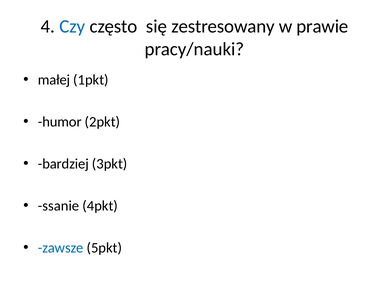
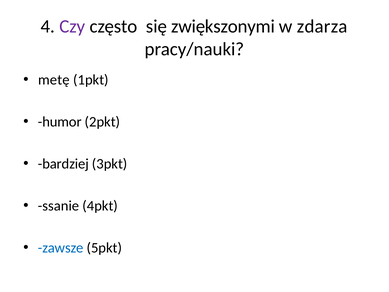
Czy colour: blue -> purple
zestresowany: zestresowany -> zwiększonymi
prawie: prawie -> zdarza
małej: małej -> metę
